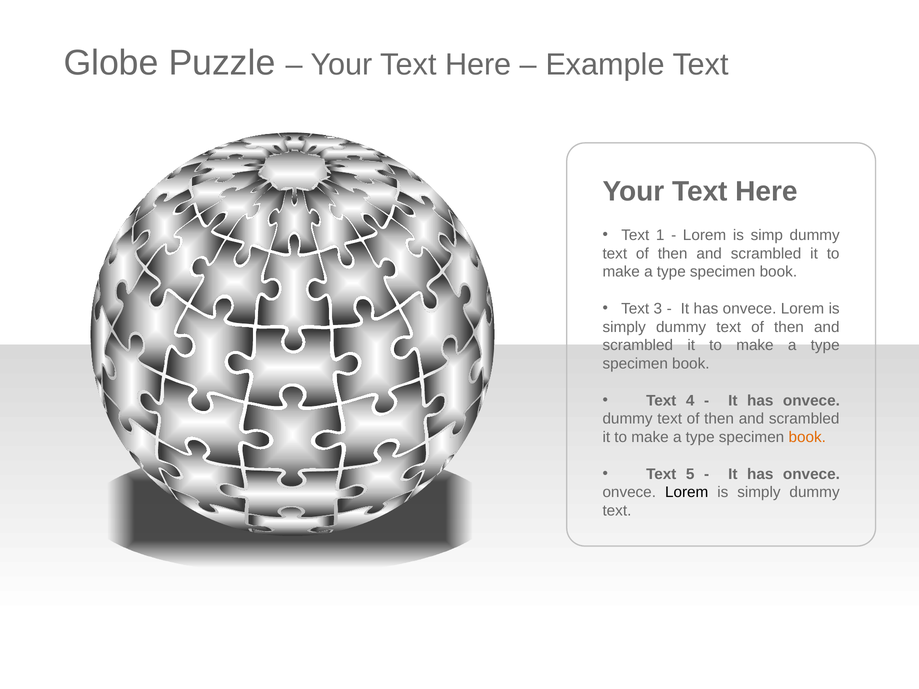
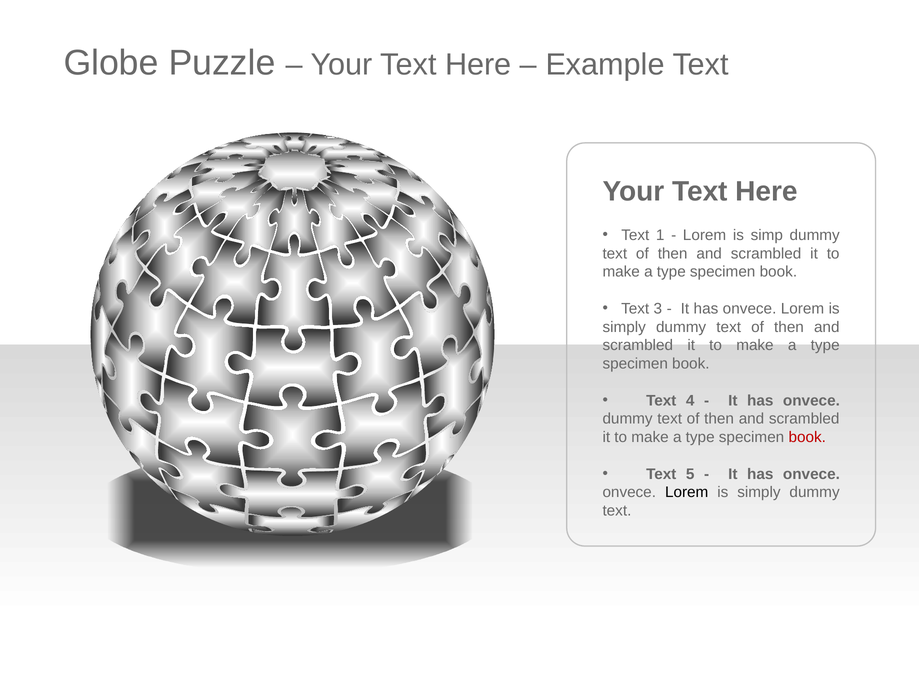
book at (807, 437) colour: orange -> red
